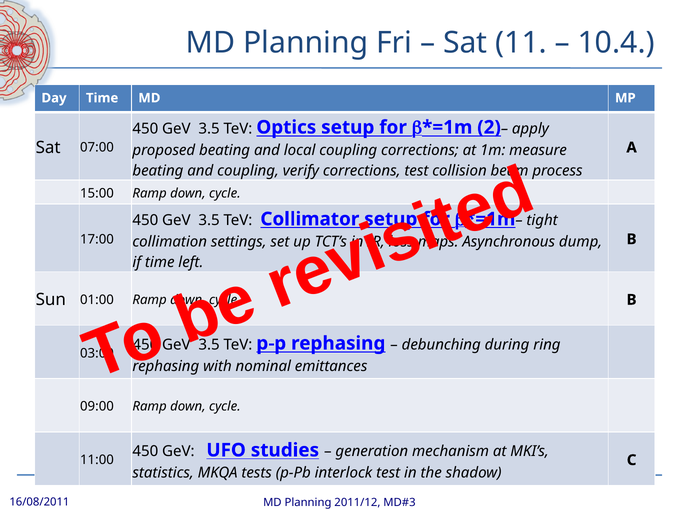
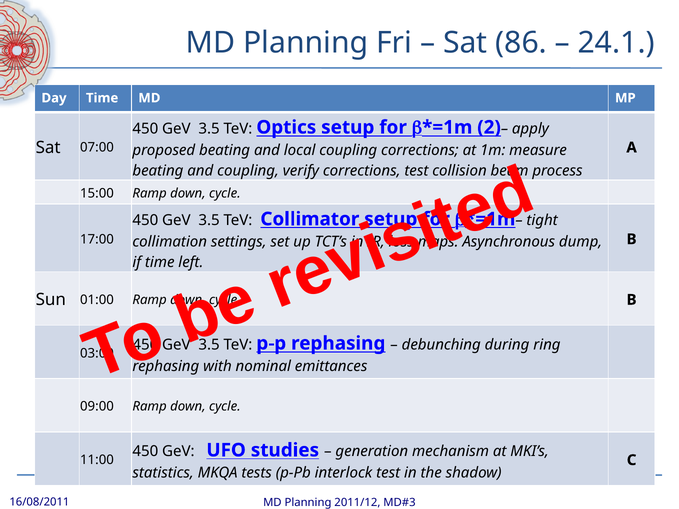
11: 11 -> 86
10.4: 10.4 -> 24.1
